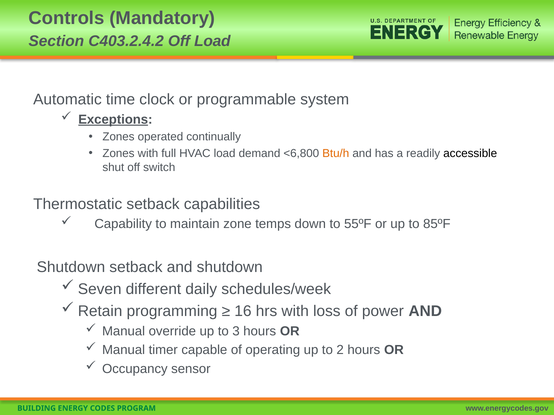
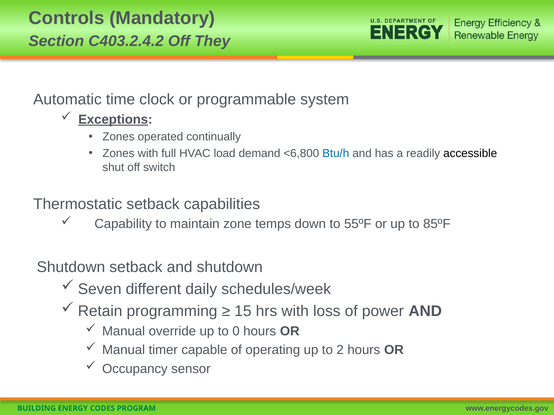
Off Load: Load -> They
Btu/h colour: orange -> blue
16: 16 -> 15
3: 3 -> 0
